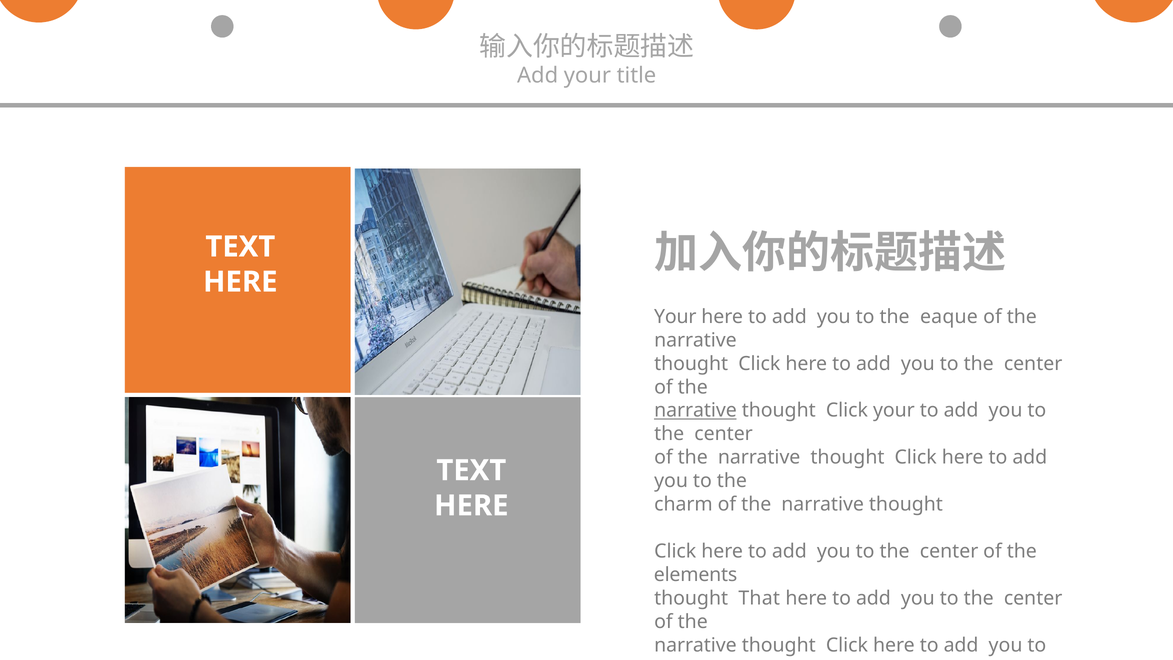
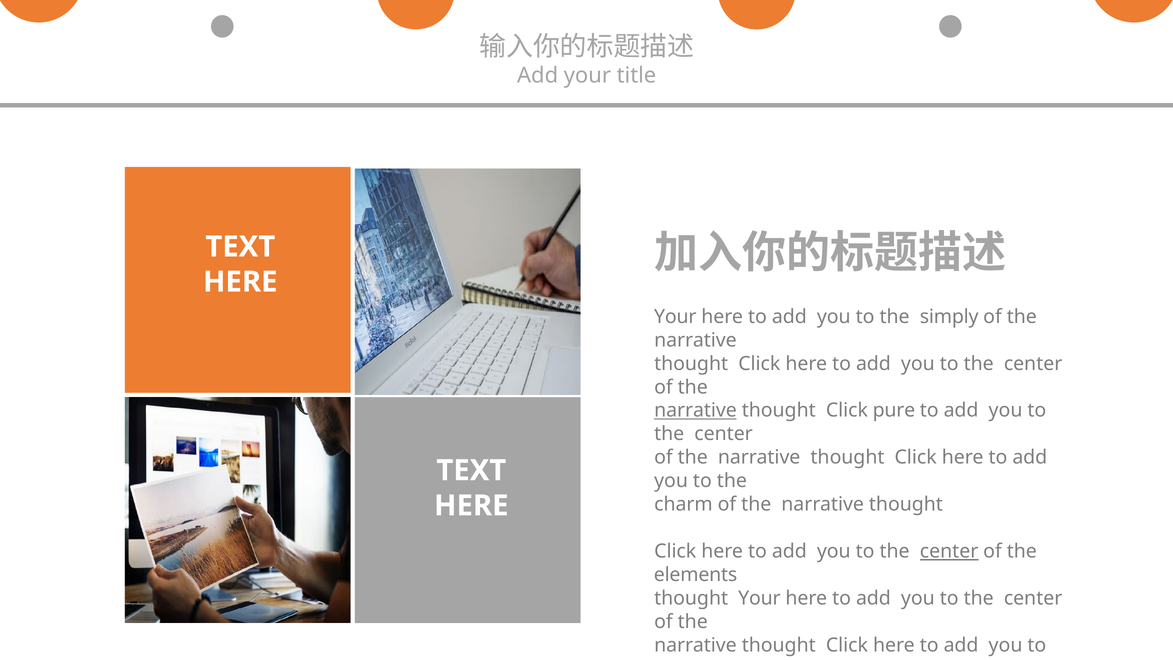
eaque: eaque -> simply
Click your: your -> pure
center at (949, 551) underline: none -> present
thought That: That -> Your
